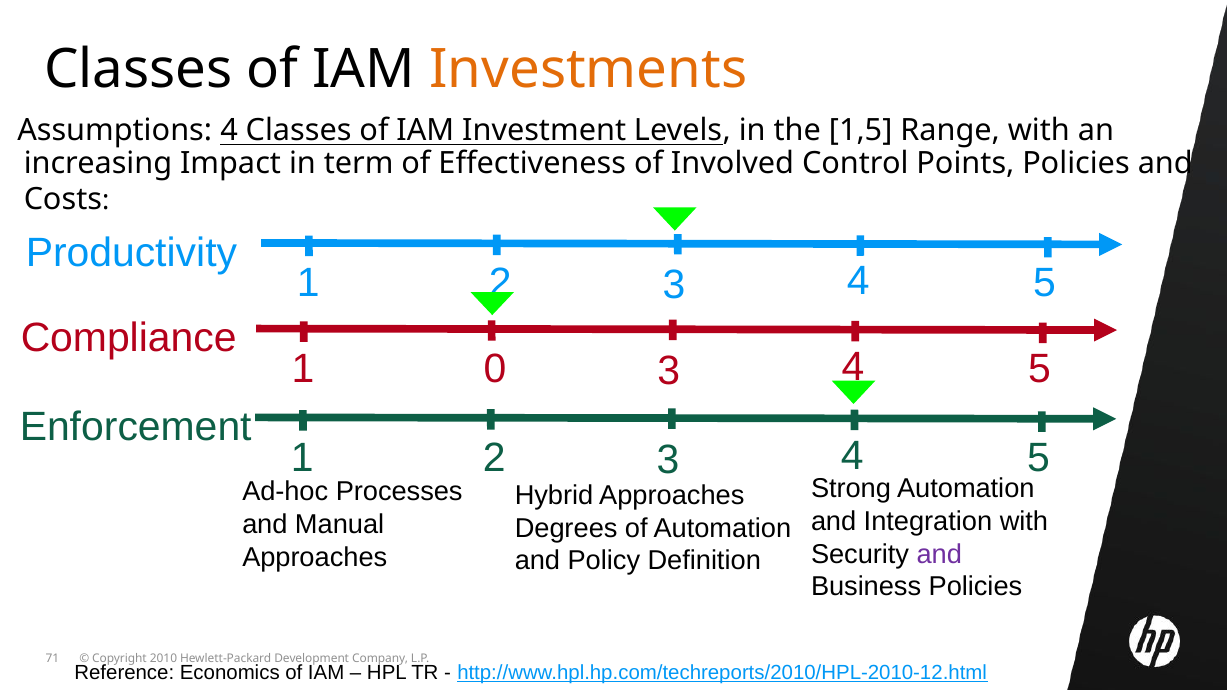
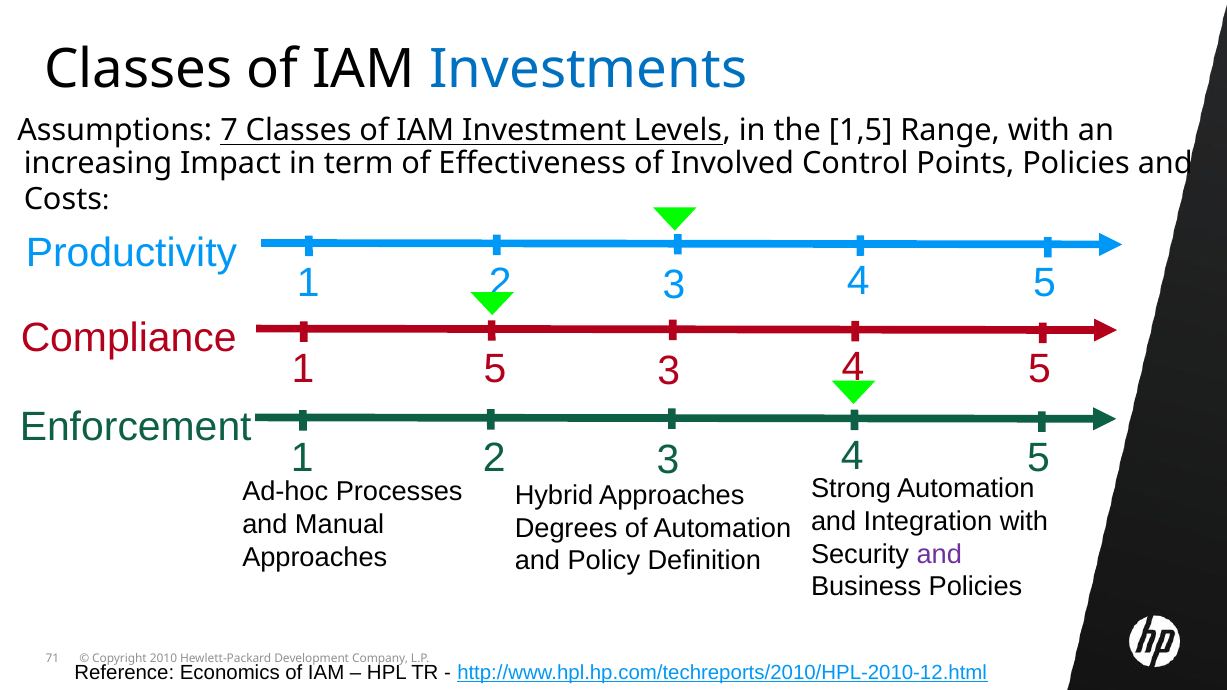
Investments colour: orange -> blue
Assumptions 4: 4 -> 7
1 0: 0 -> 5
